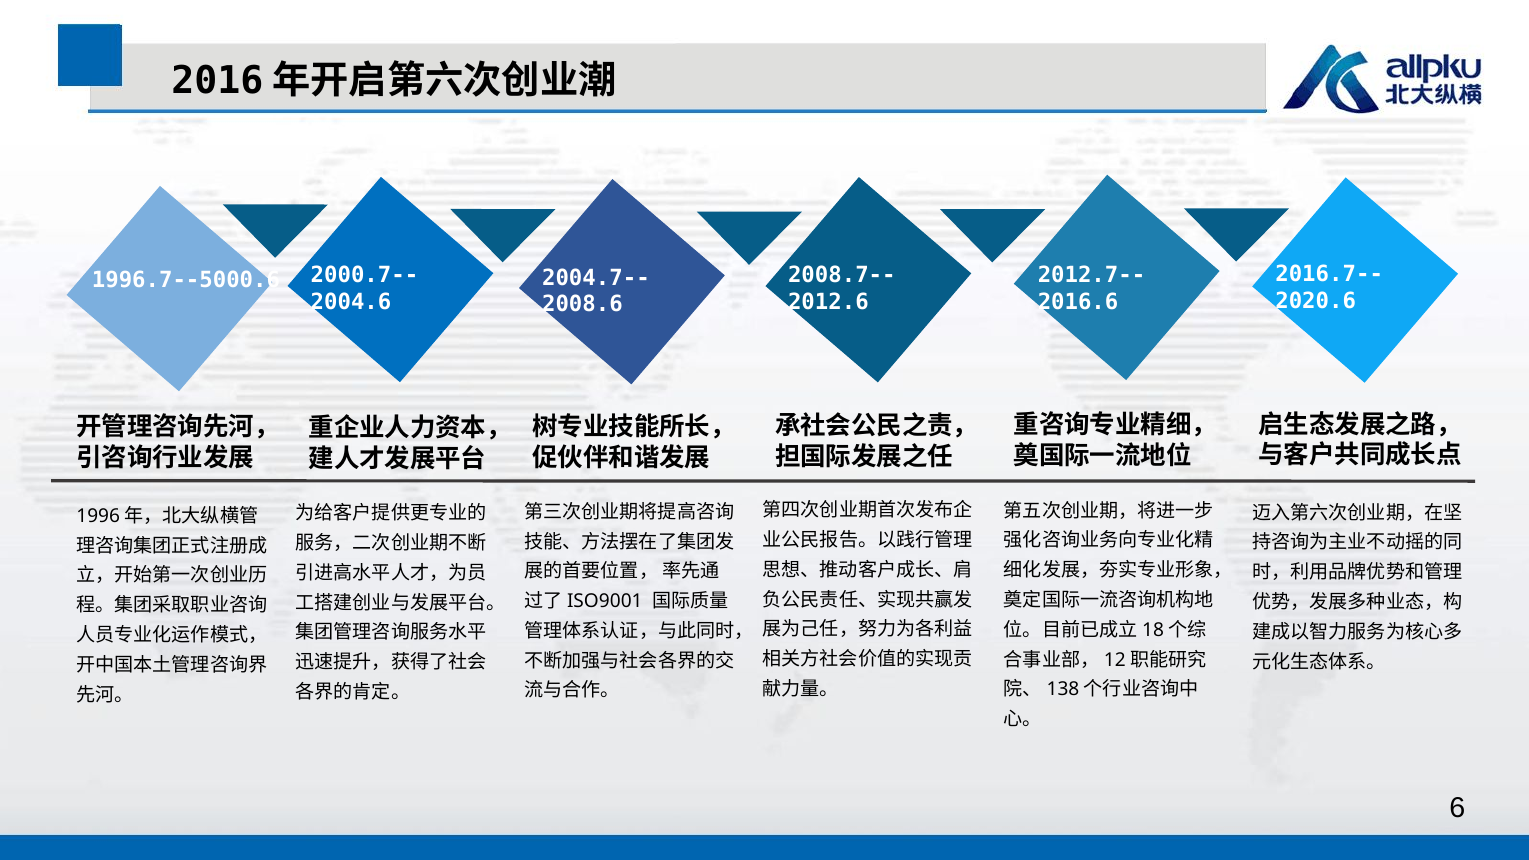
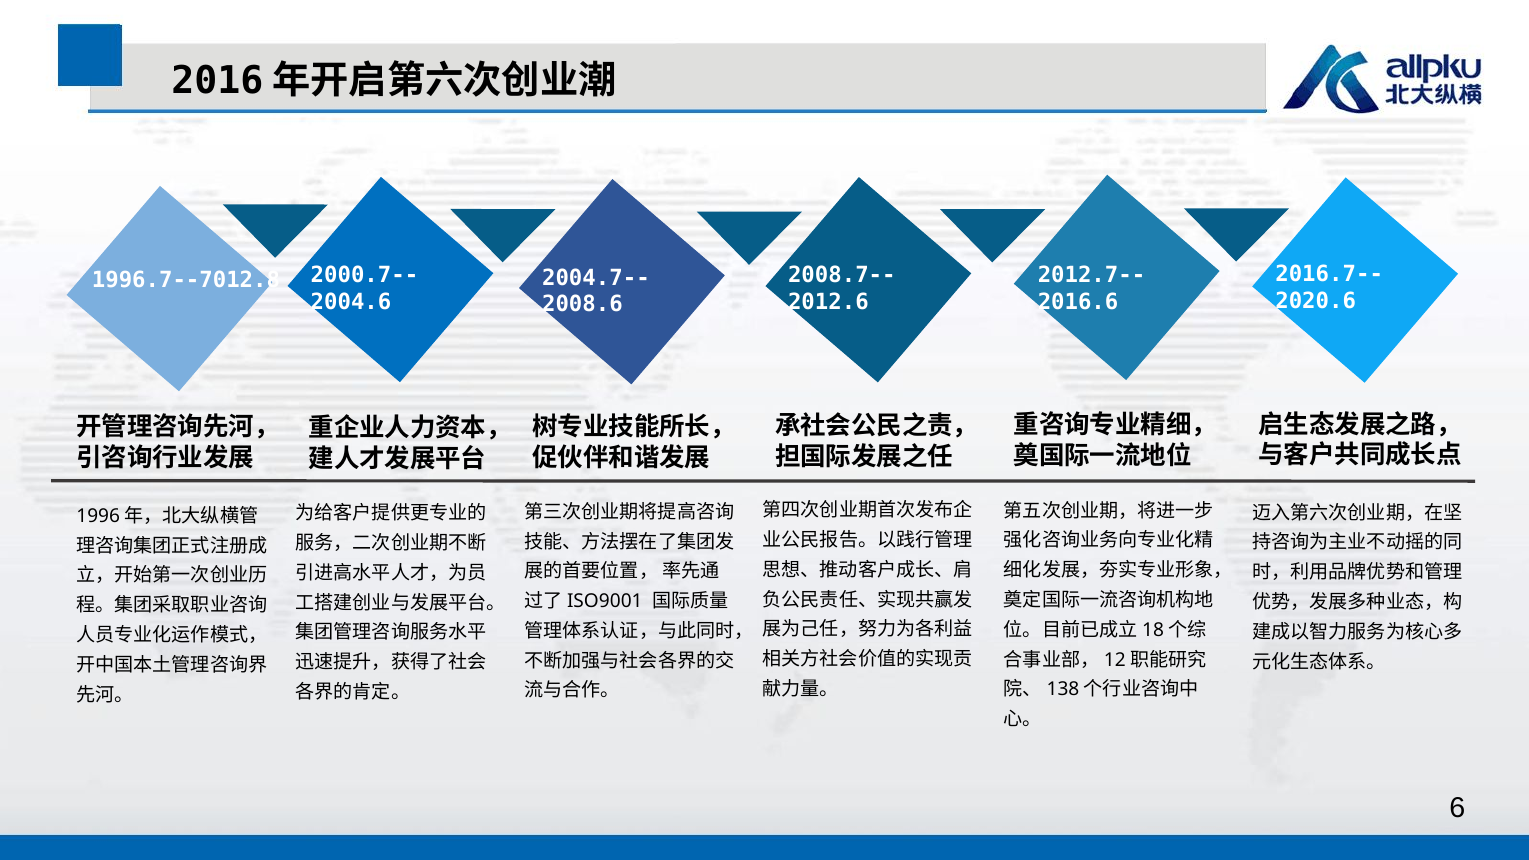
1996.7--5000.6: 1996.7--5000.6 -> 1996.7--7012.8
